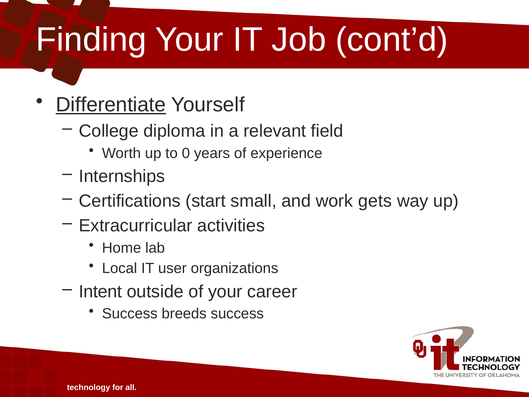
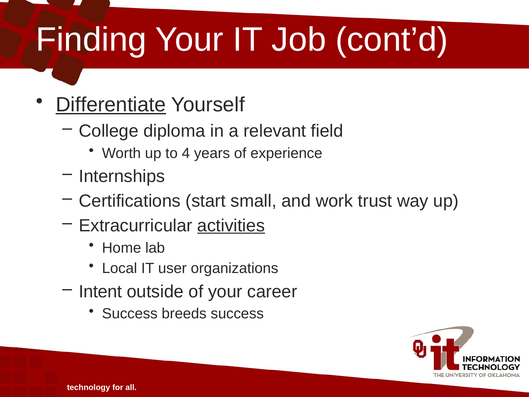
0: 0 -> 4
gets: gets -> trust
activities underline: none -> present
